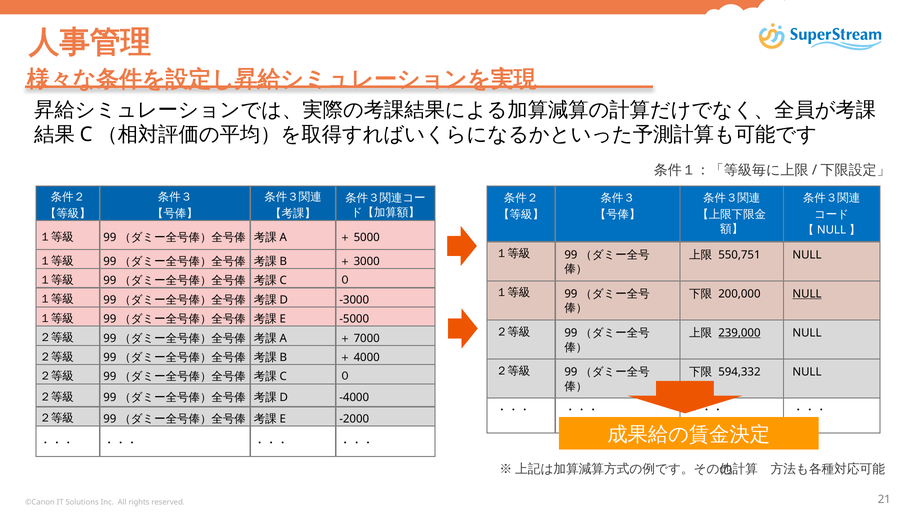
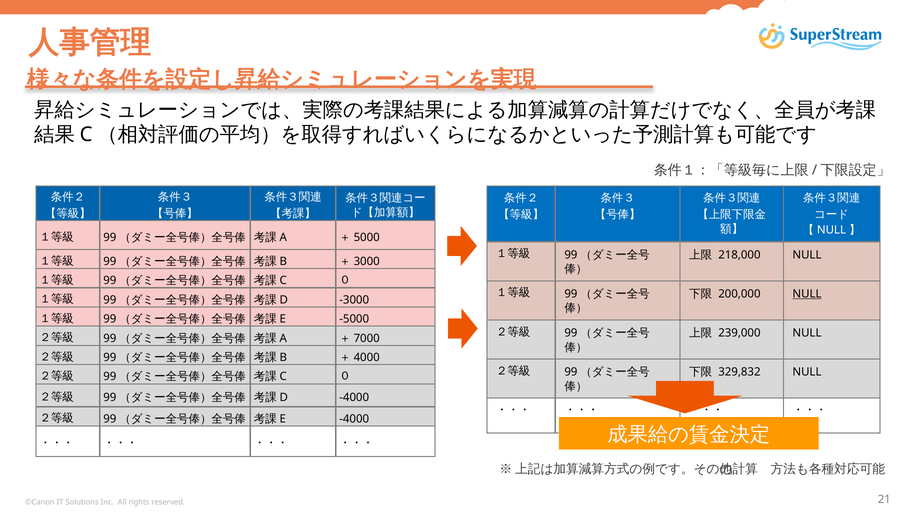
550,751: 550,751 -> 218,000
239,000 underline: present -> none
594,332: 594,332 -> 329,832
-2000 at (354, 419): -2000 -> -4000
